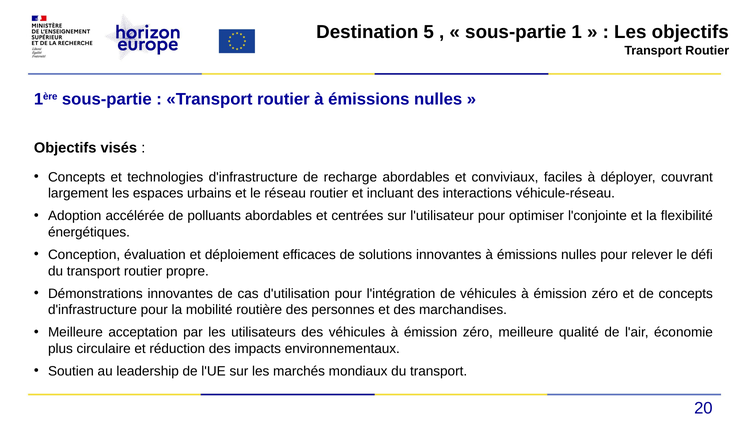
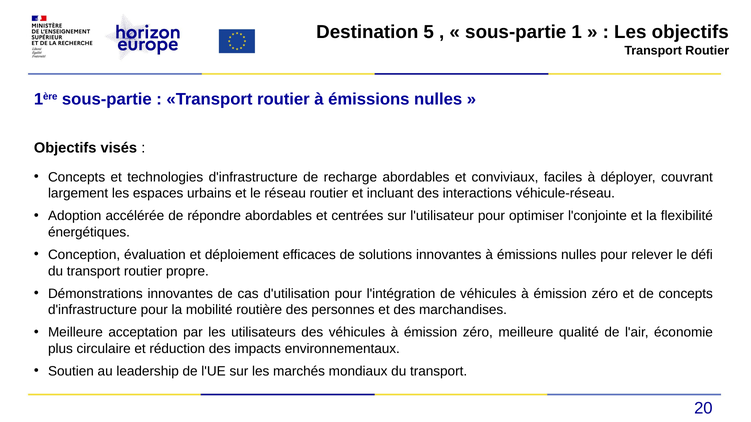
polluants: polluants -> répondre
